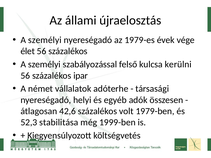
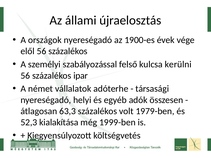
személyi at (45, 40): személyi -> országok
1979-es: 1979-es -> 1900-es
élet: élet -> elől
42,6: 42,6 -> 63,3
stabilitása: stabilitása -> kialakítása
